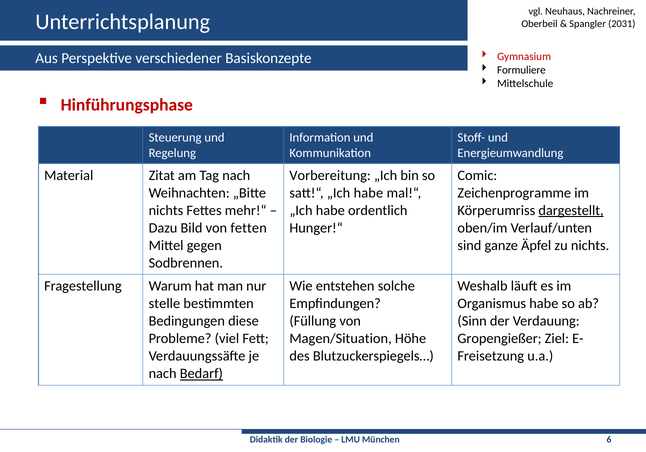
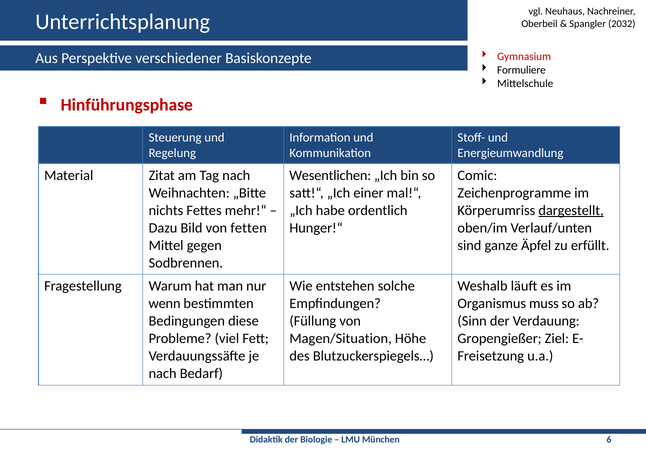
2031: 2031 -> 2032
Vorbereitung: Vorbereitung -> Wesentlichen
satt!“ „Ich habe: habe -> einer
zu nichts: nichts -> erfüllt
stelle: stelle -> wenn
Organismus habe: habe -> muss
Bedarf underline: present -> none
